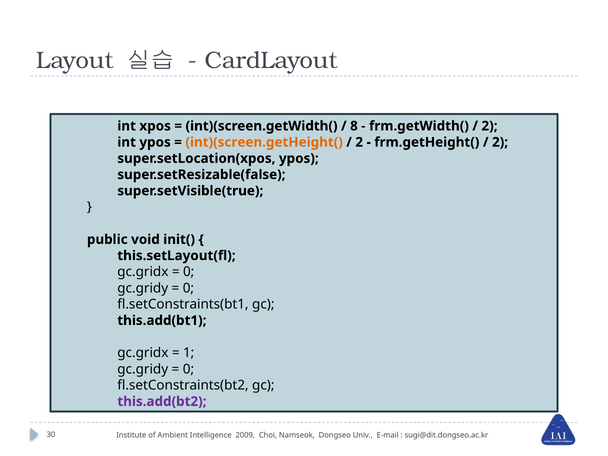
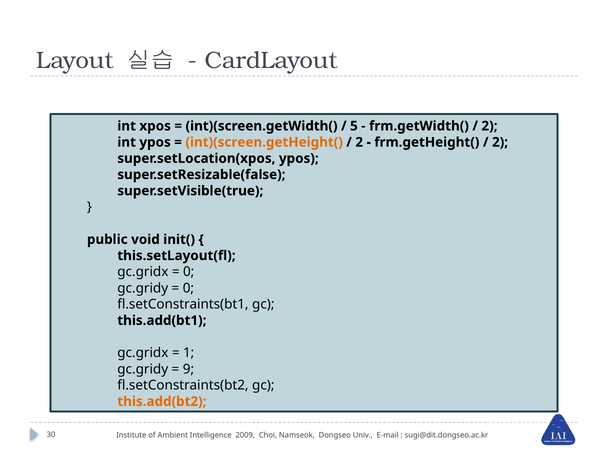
8: 8 -> 5
0 at (188, 369): 0 -> 9
this.add(bt2 colour: purple -> orange
